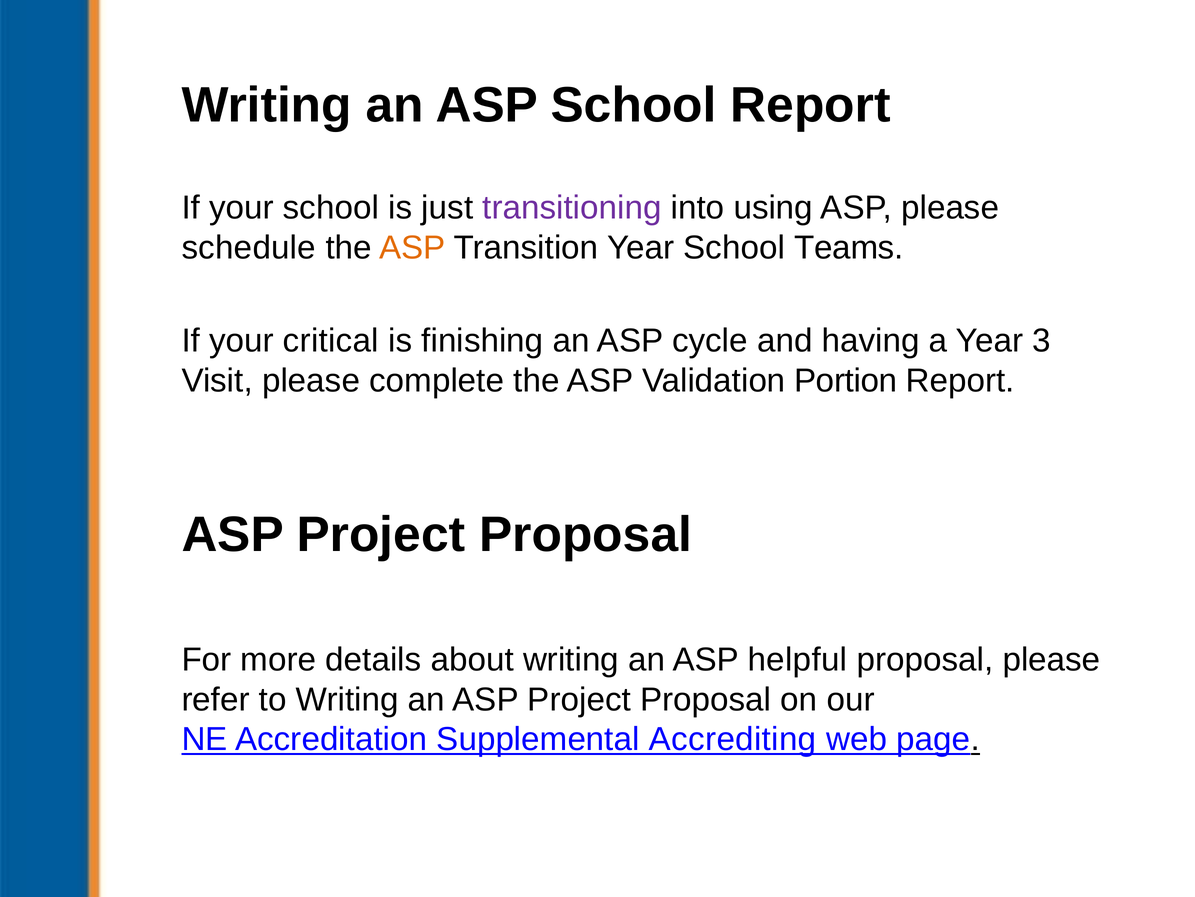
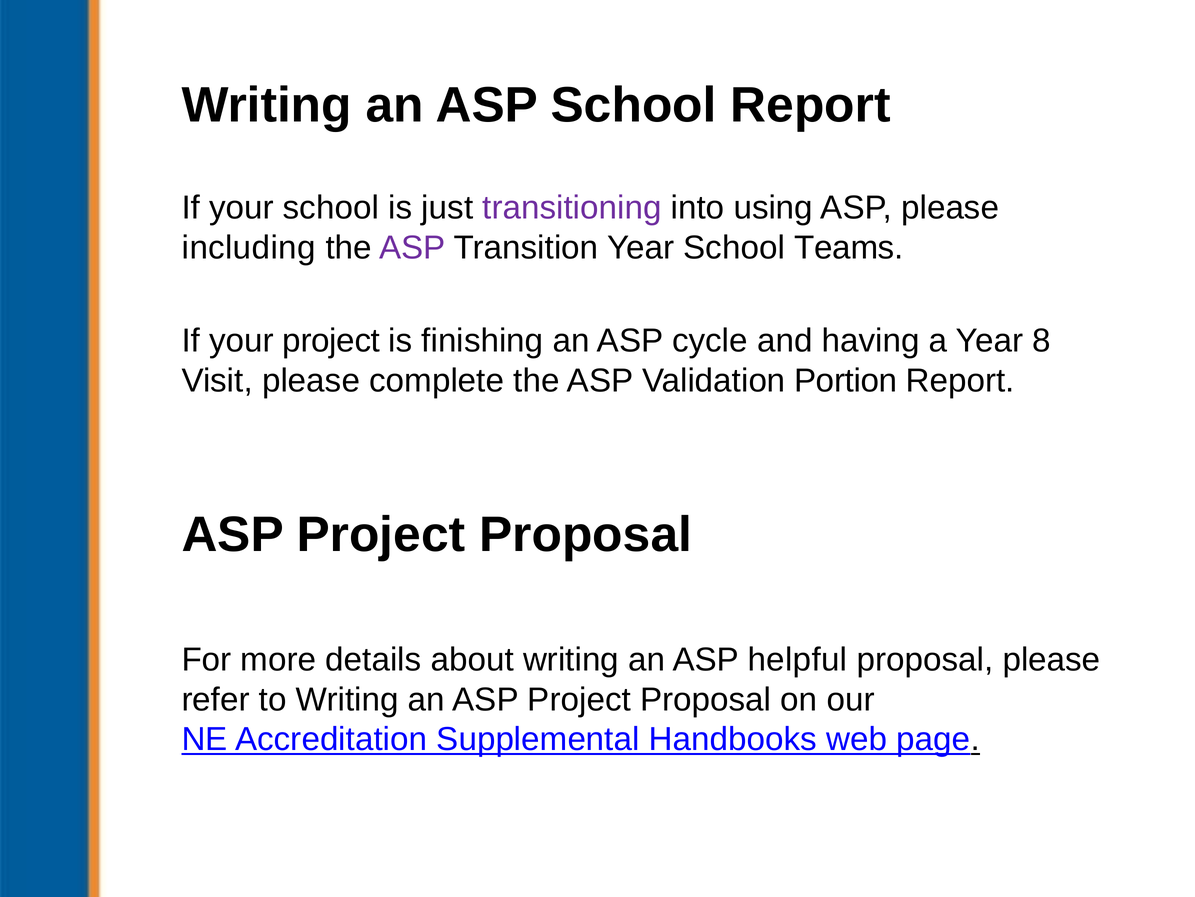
schedule: schedule -> including
ASP at (412, 247) colour: orange -> purple
your critical: critical -> project
3: 3 -> 8
Accrediting: Accrediting -> Handbooks
